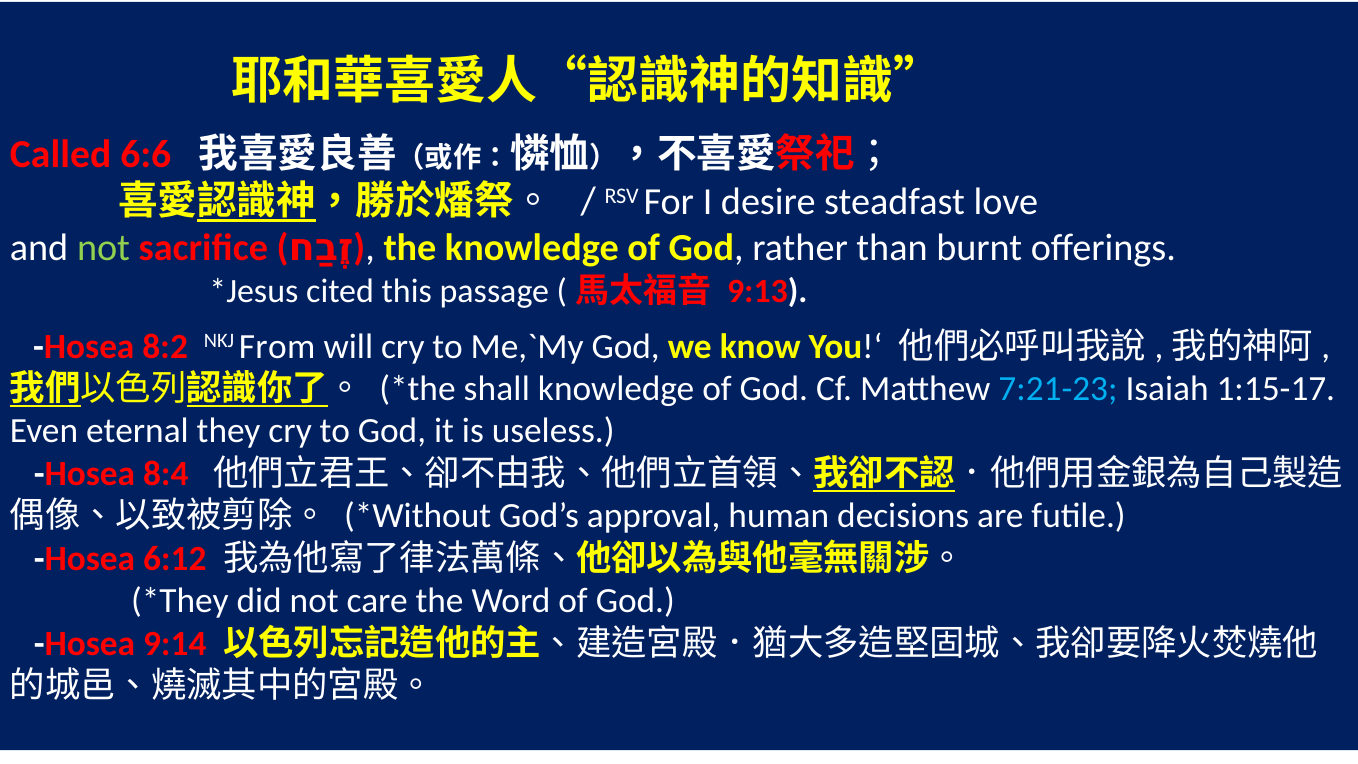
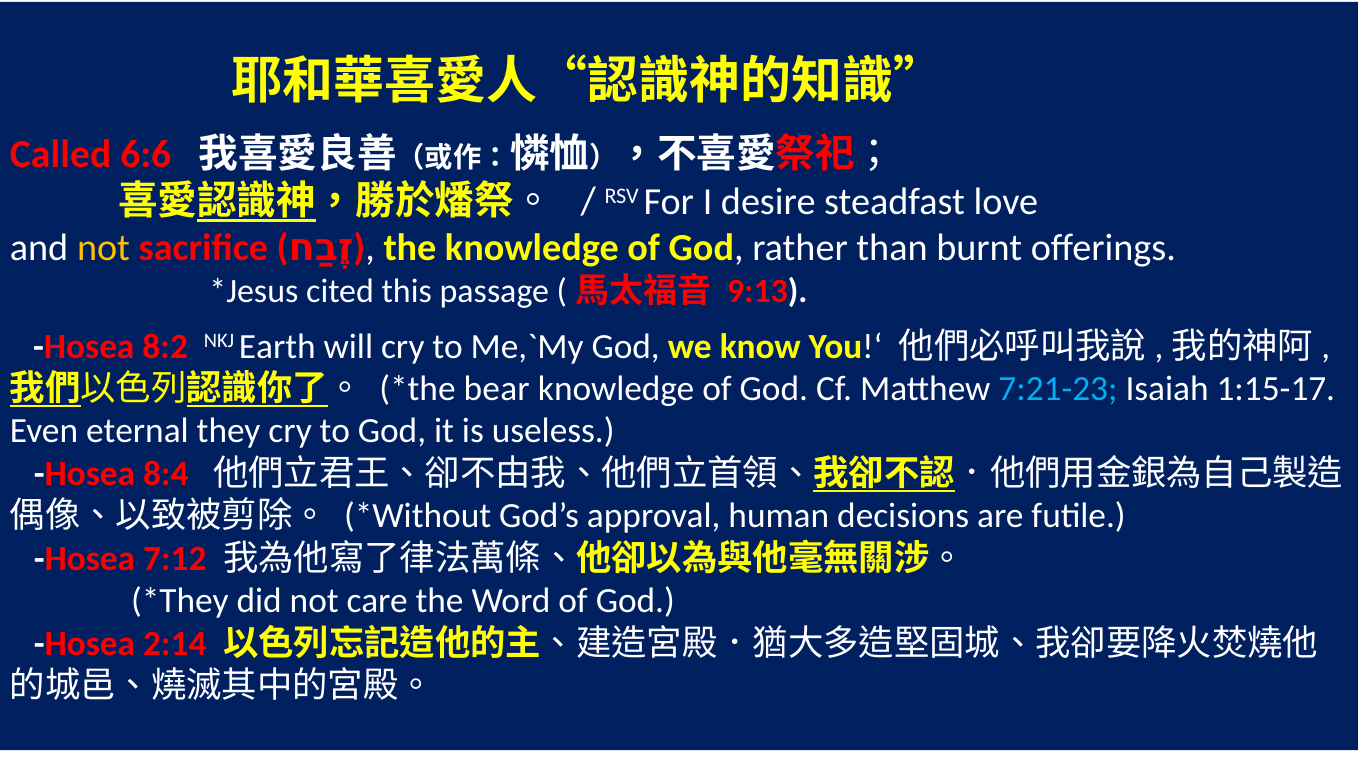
not at (103, 248) colour: light green -> yellow
From: From -> Earth
shall: shall -> bear
6:12: 6:12 -> 7:12
9:14: 9:14 -> 2:14
